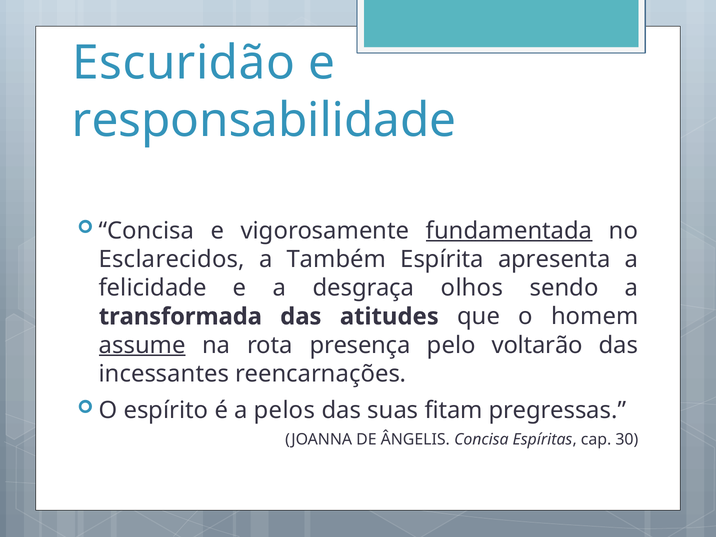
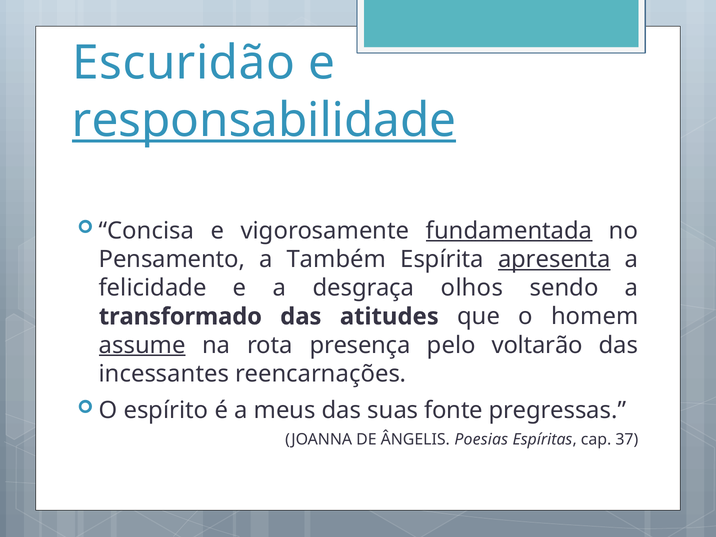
responsabilidade underline: none -> present
Esclarecidos: Esclarecidos -> Pensamento
apresenta underline: none -> present
transformada: transformada -> transformado
pelos: pelos -> meus
fitam: fitam -> fonte
ÂNGELIS Concisa: Concisa -> Poesias
30: 30 -> 37
